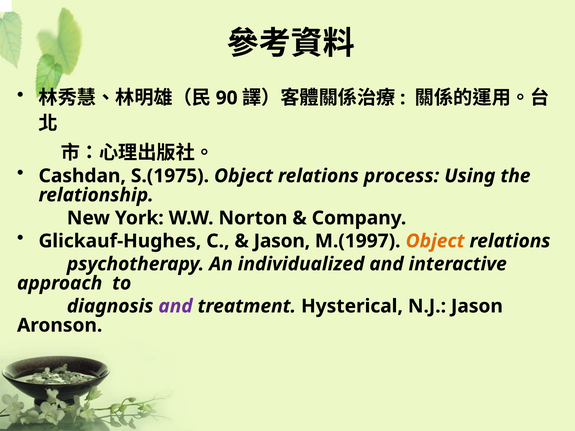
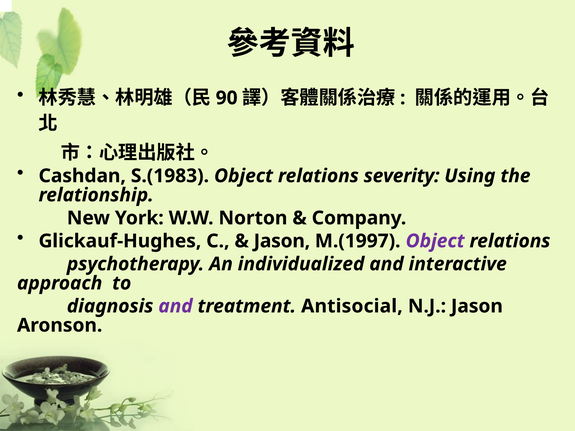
S.(1975: S.(1975 -> S.(1983
process: process -> severity
Object at (435, 241) colour: orange -> purple
Hysterical: Hysterical -> Antisocial
